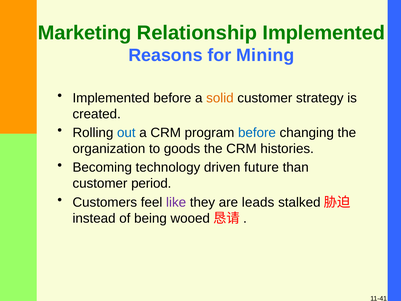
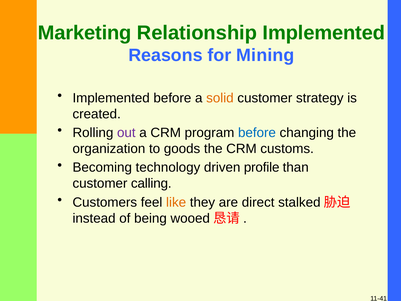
out colour: blue -> purple
histories: histories -> customs
future: future -> profile
period: period -> calling
like colour: purple -> orange
leads: leads -> direct
